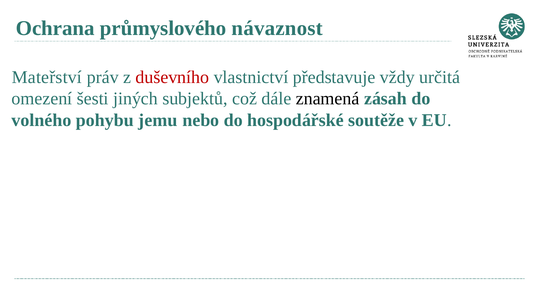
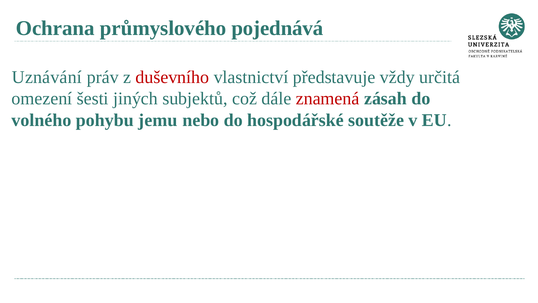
návaznost: návaznost -> pojednává
Mateřství: Mateřství -> Uznávání
znamená colour: black -> red
